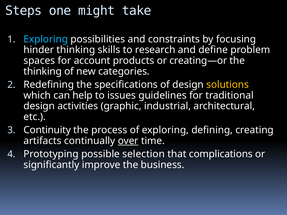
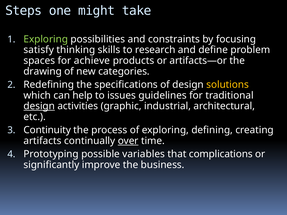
Exploring at (46, 39) colour: light blue -> light green
hinder: hinder -> satisfy
account: account -> achieve
creating—or: creating—or -> artifacts—or
thinking at (43, 71): thinking -> drawing
design at (39, 106) underline: none -> present
selection: selection -> variables
